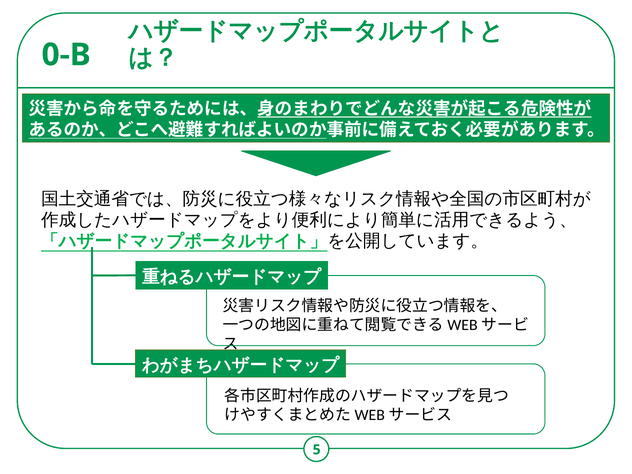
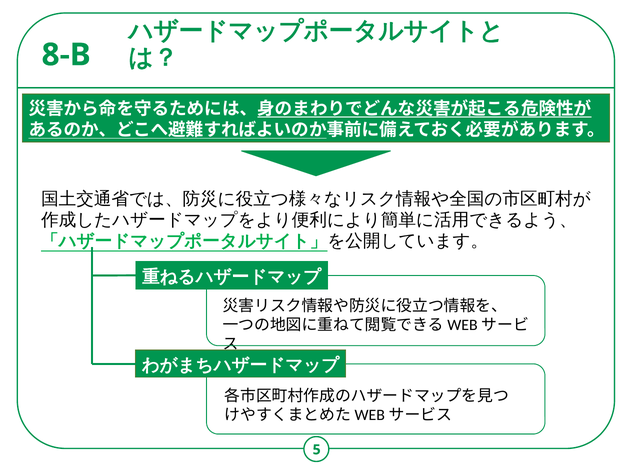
0-B: 0-B -> 8-B
